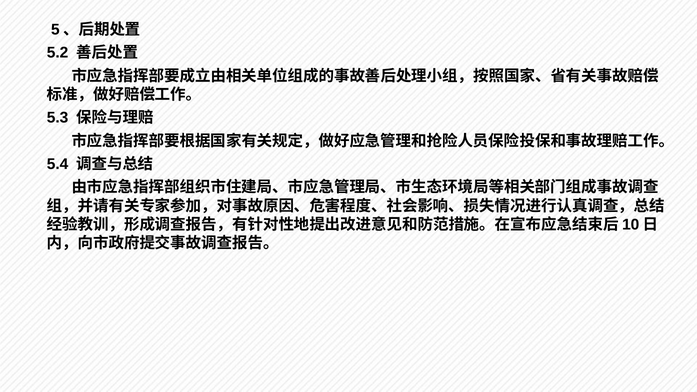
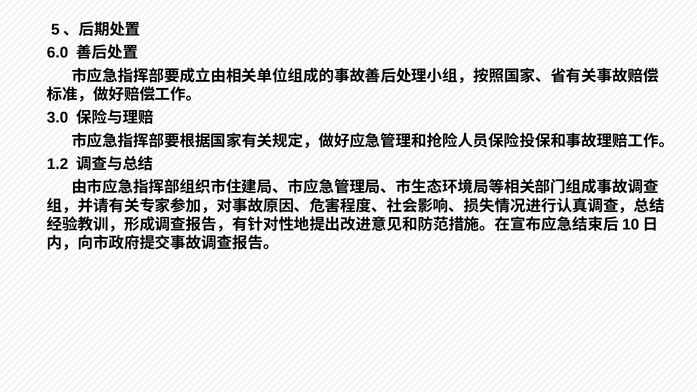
5.2: 5.2 -> 6.0
5.3: 5.3 -> 3.0
5.4: 5.4 -> 1.2
